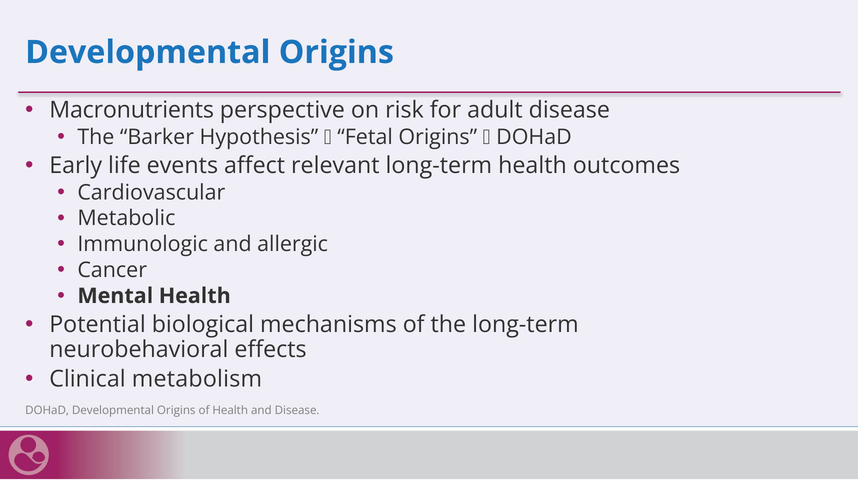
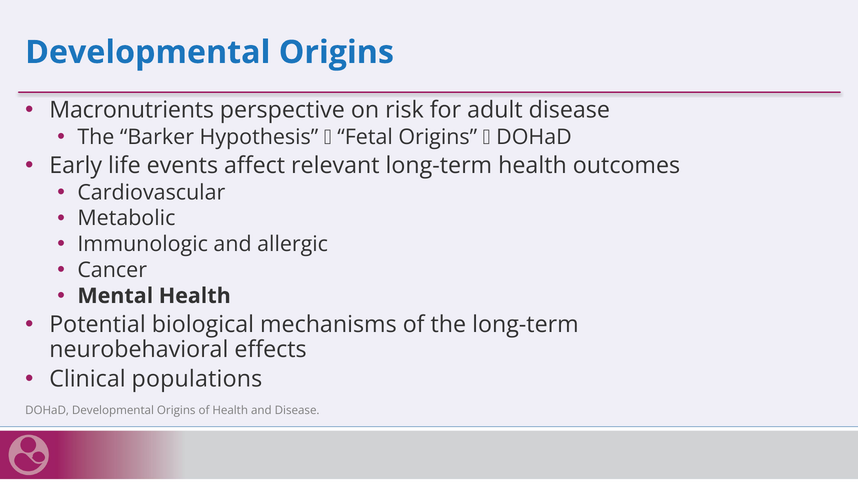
metabolism: metabolism -> populations
